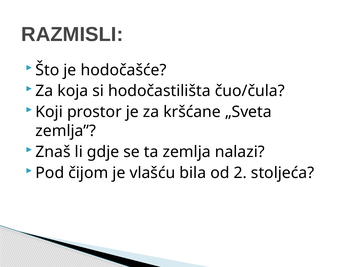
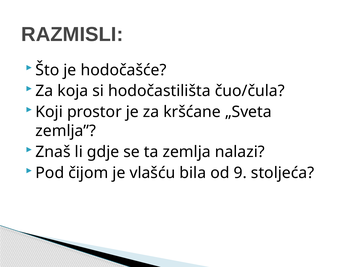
2: 2 -> 9
